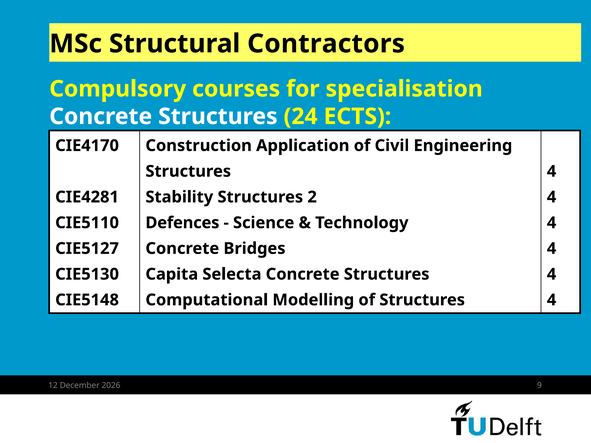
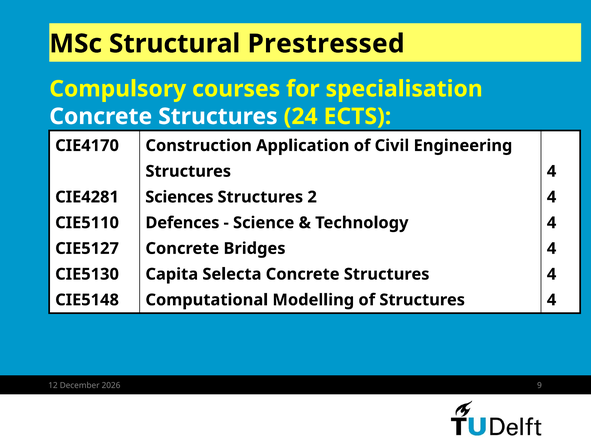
Contractors: Contractors -> Prestressed
Stability: Stability -> Sciences
